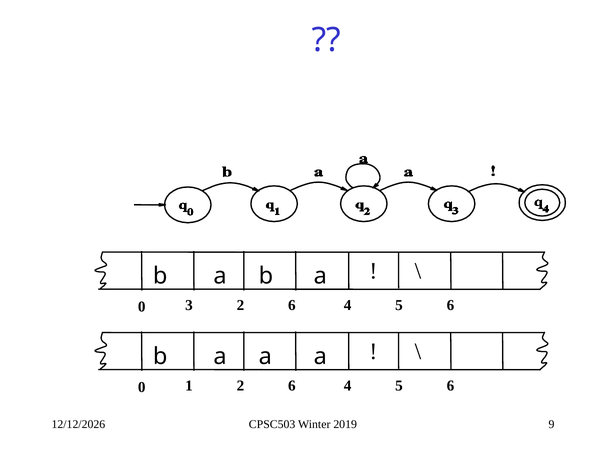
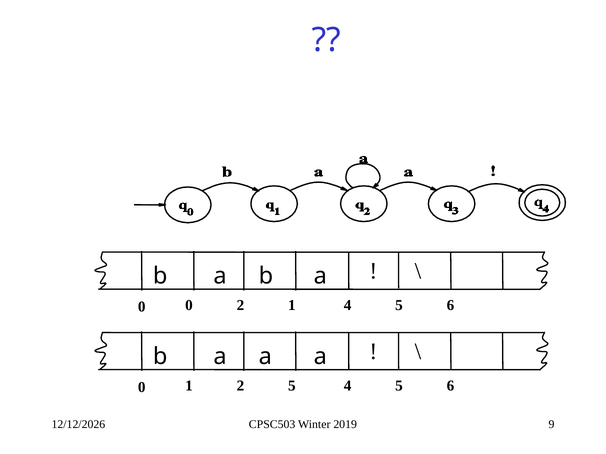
0 3: 3 -> 0
6 at (292, 306): 6 -> 1
1 2 6: 6 -> 5
